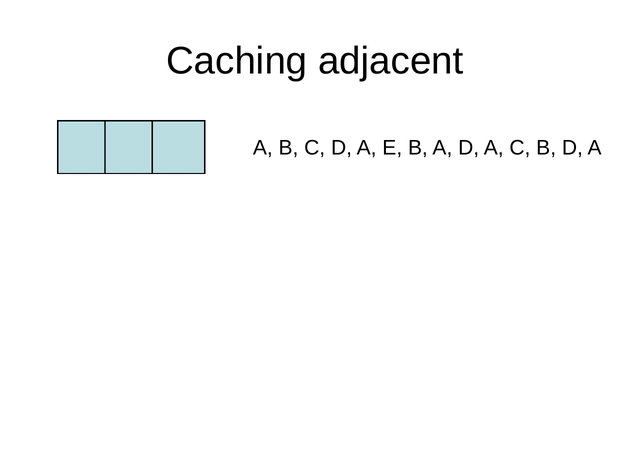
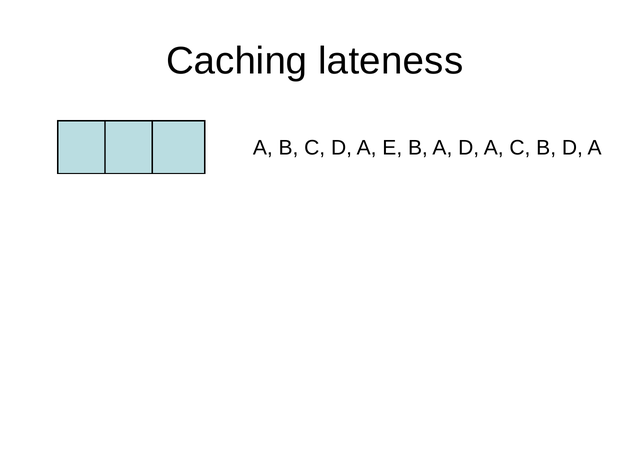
adjacent: adjacent -> lateness
